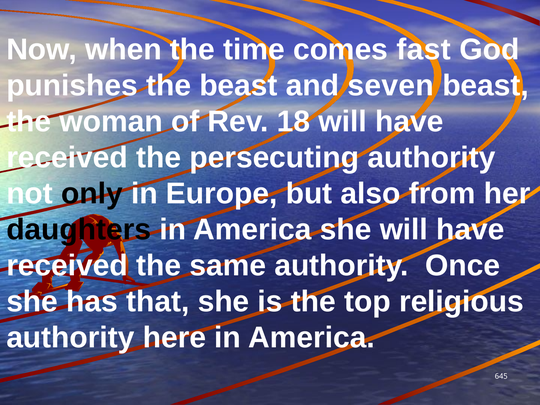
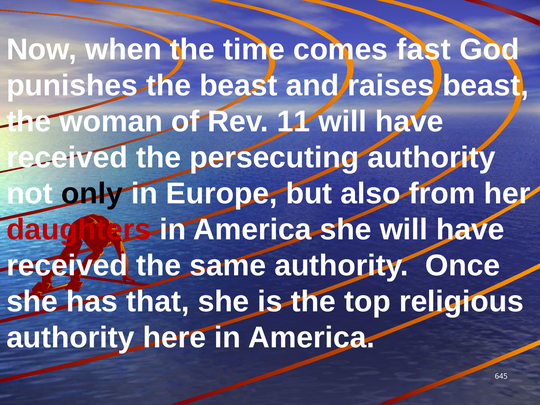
seven: seven -> raises
18: 18 -> 11
daughters colour: black -> red
